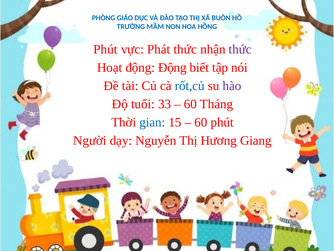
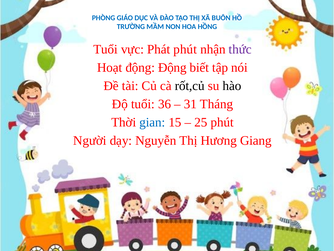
Phút at (105, 49): Phút -> Tuổi
Phát thức: thức -> phút
rốt,củ colour: blue -> black
hào colour: purple -> black
33: 33 -> 36
60 at (190, 104): 60 -> 31
60 at (201, 122): 60 -> 25
